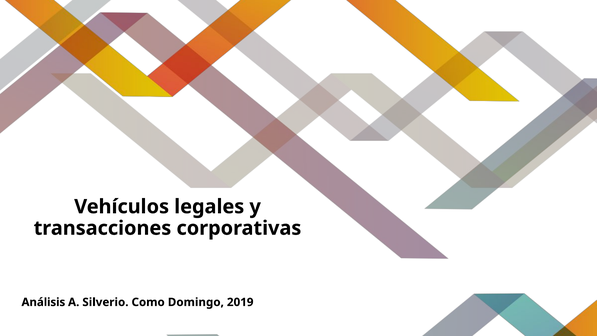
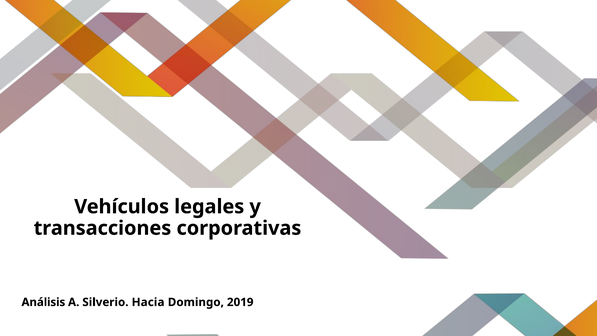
Como: Como -> Hacia
